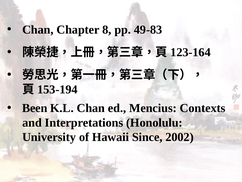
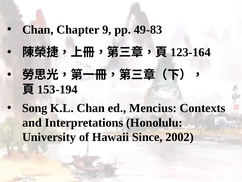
8: 8 -> 9
Been: Been -> Song
